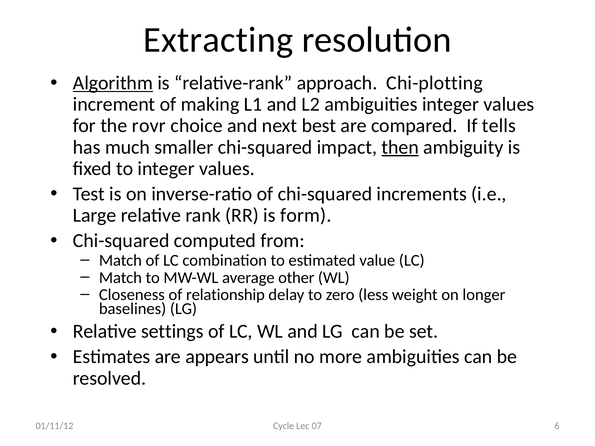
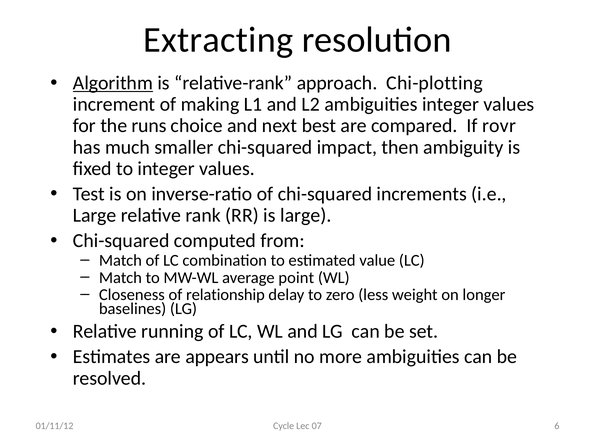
rovr: rovr -> runs
tells: tells -> rovr
then underline: present -> none
is form: form -> large
other: other -> point
settings: settings -> running
